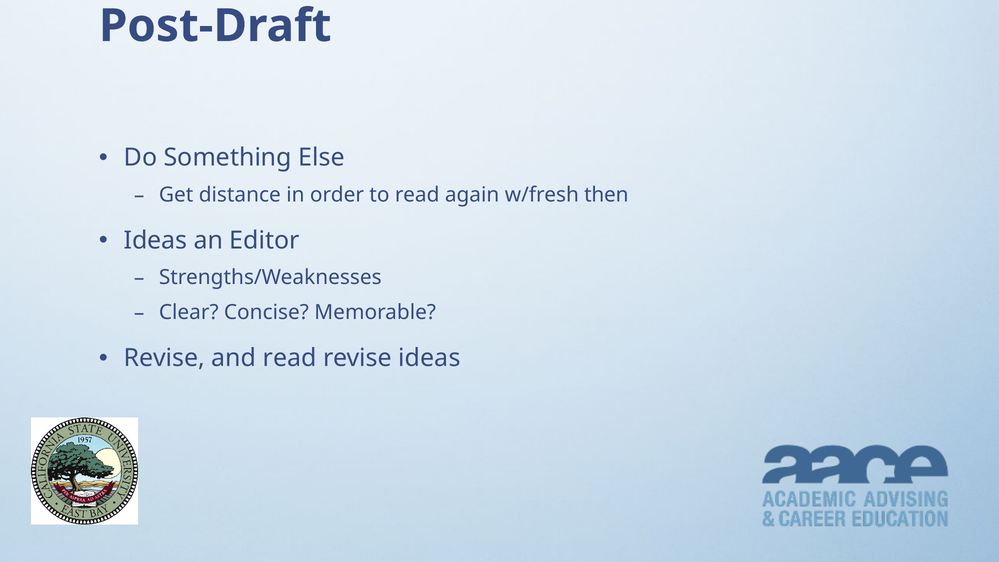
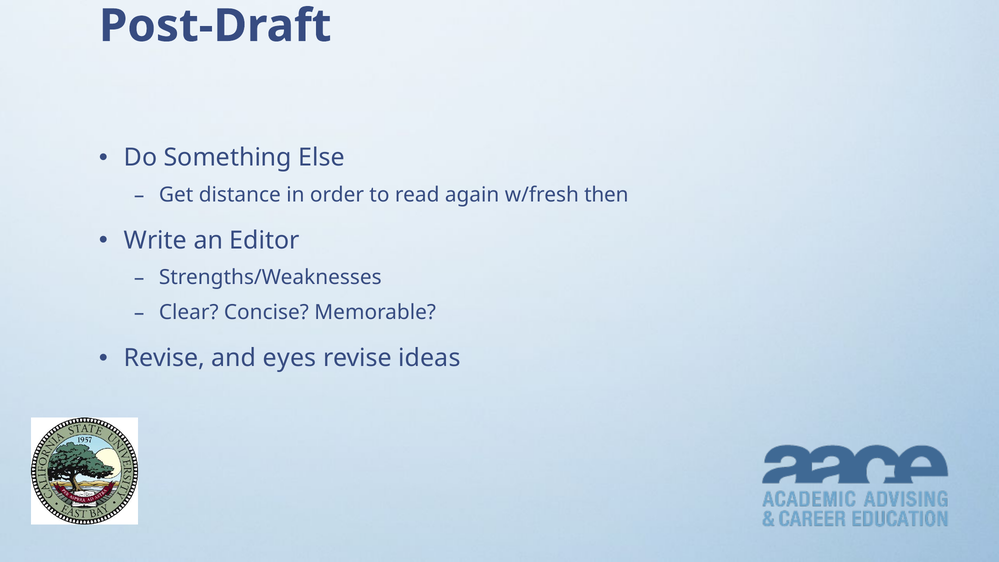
Ideas at (156, 240): Ideas -> Write
and read: read -> eyes
